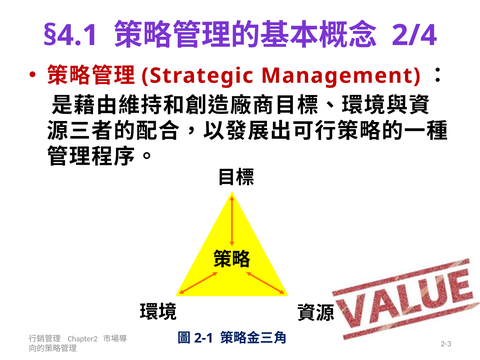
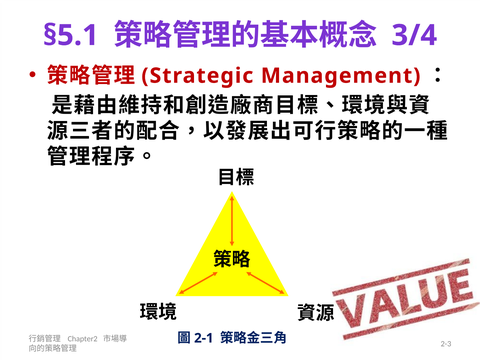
§4.1: §4.1 -> §5.1
2/4: 2/4 -> 3/4
